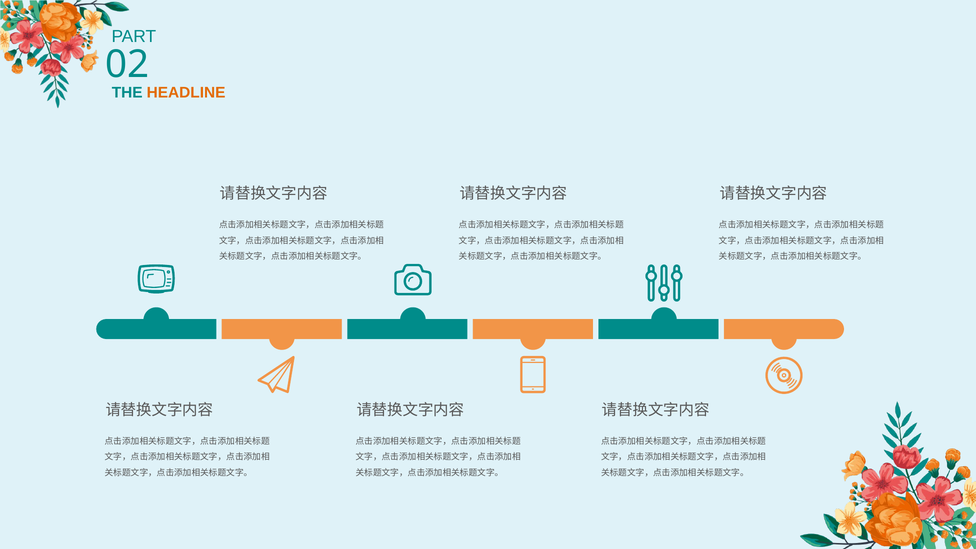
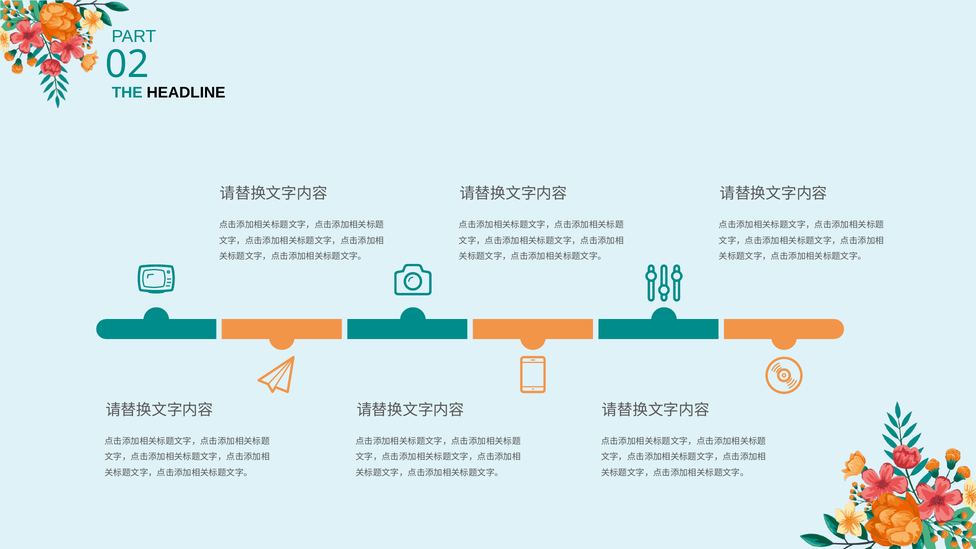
HEADLINE colour: orange -> black
